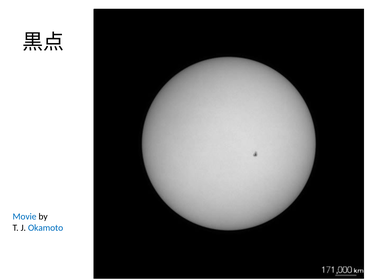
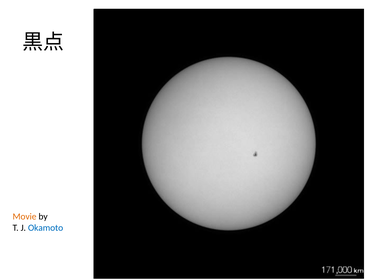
Movie colour: blue -> orange
